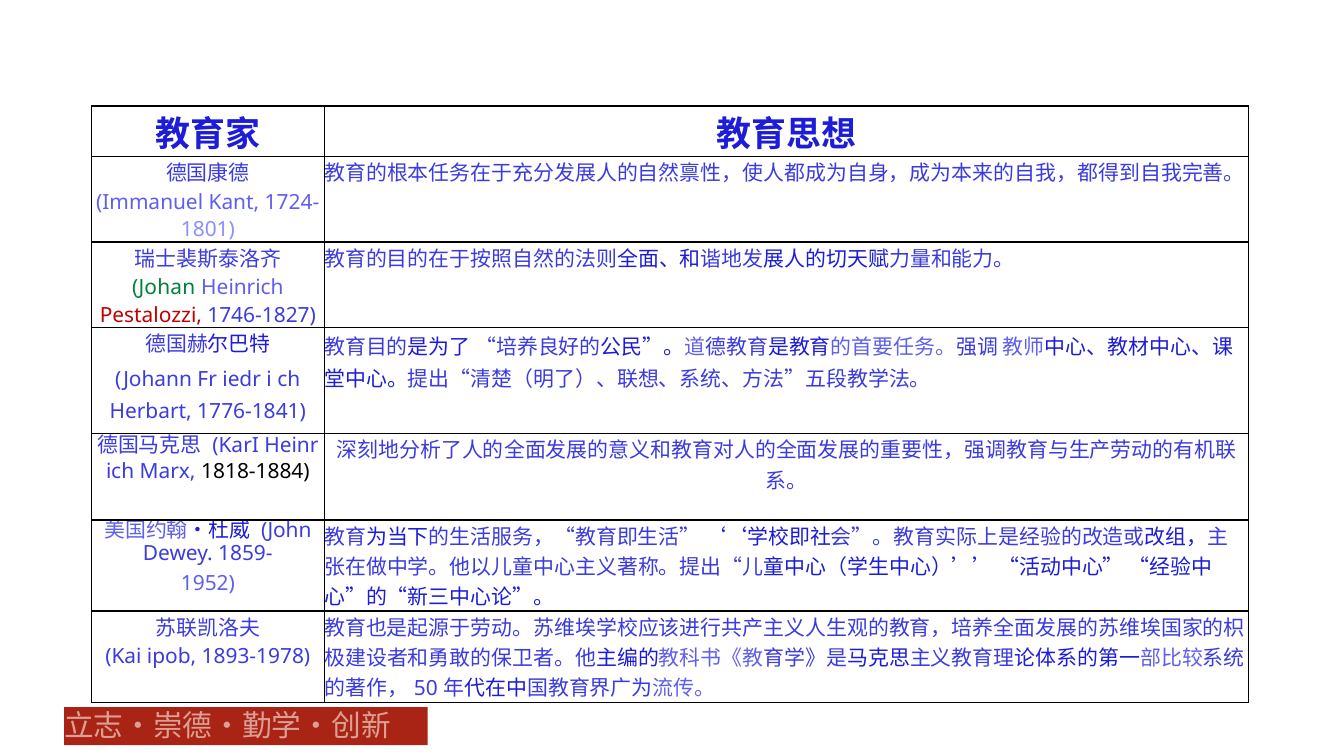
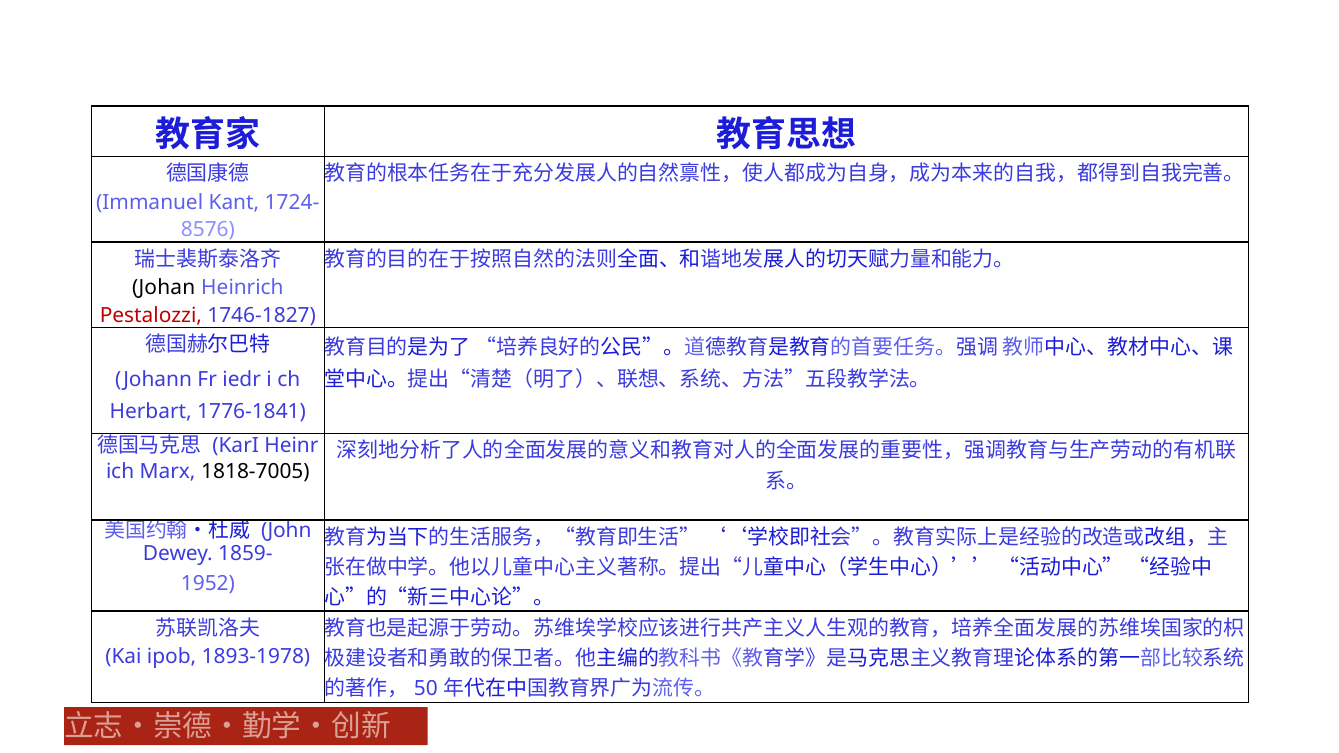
1801: 1801 -> 8576
Johan colour: green -> black
1818-1884: 1818-1884 -> 1818-7005
